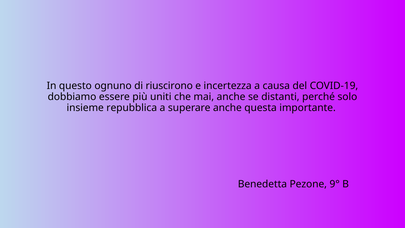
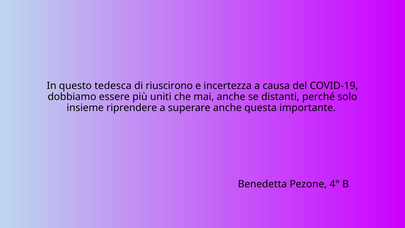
ognuno: ognuno -> tedesca
repubblica: repubblica -> riprendere
9°: 9° -> 4°
